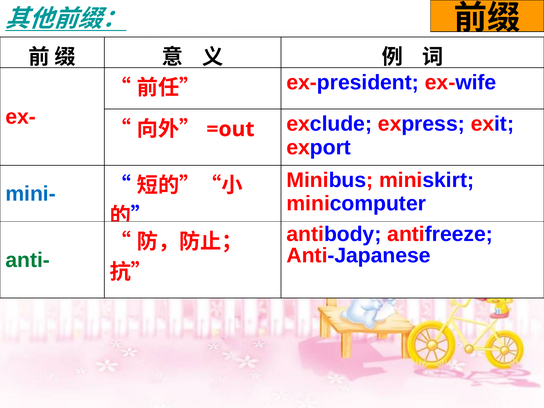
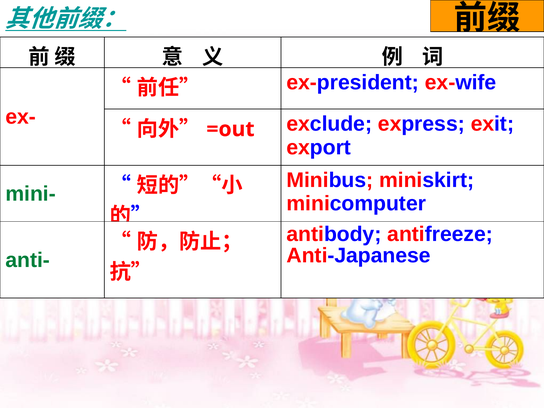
mini- colour: blue -> green
